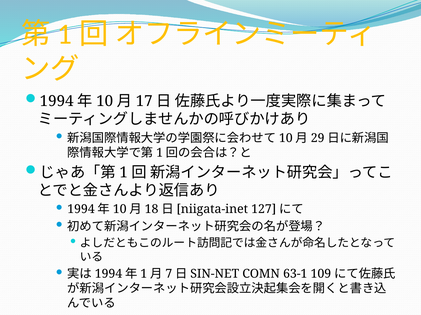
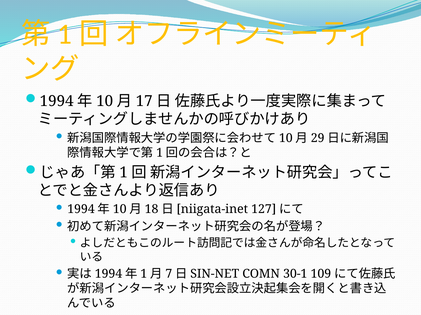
63-1: 63-1 -> 30-1
